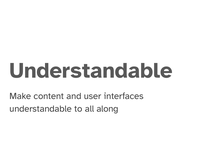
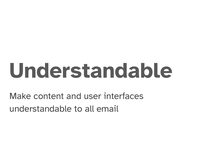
along: along -> email
